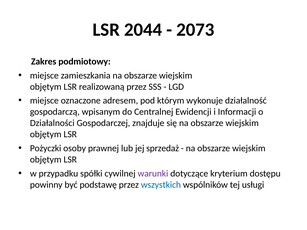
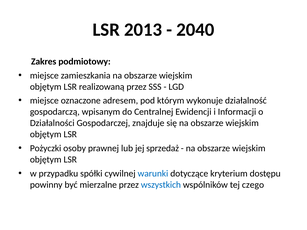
2044: 2044 -> 2013
2073: 2073 -> 2040
warunki colour: purple -> blue
podstawę: podstawę -> mierzalne
usługi: usługi -> czego
